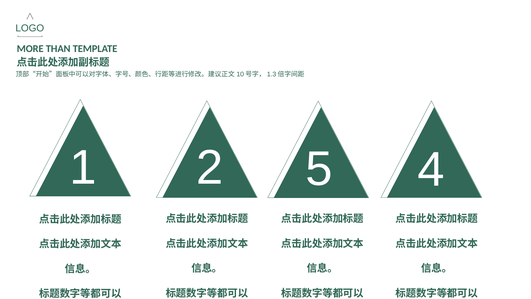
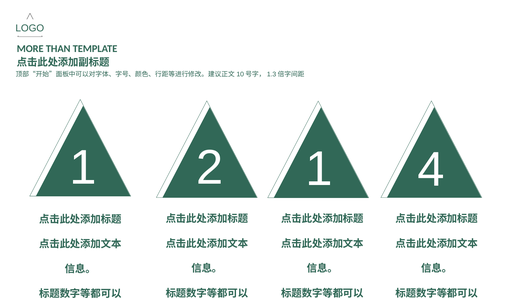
2 5: 5 -> 1
